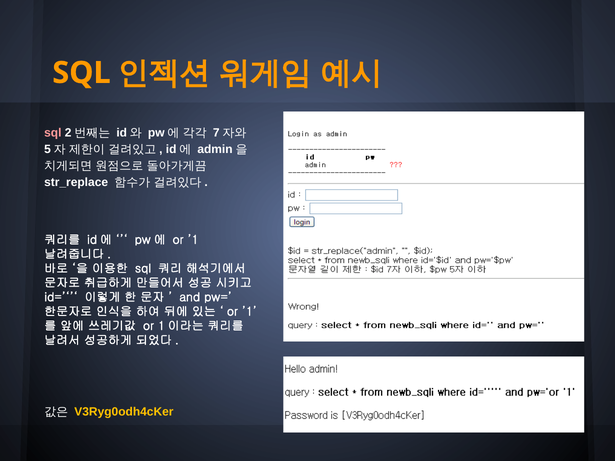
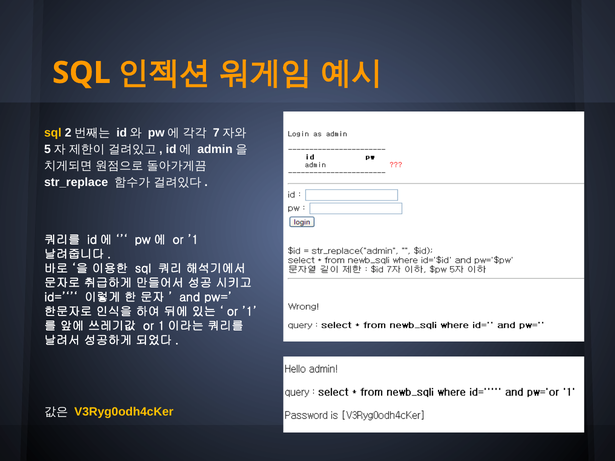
sql at (53, 133) colour: pink -> yellow
